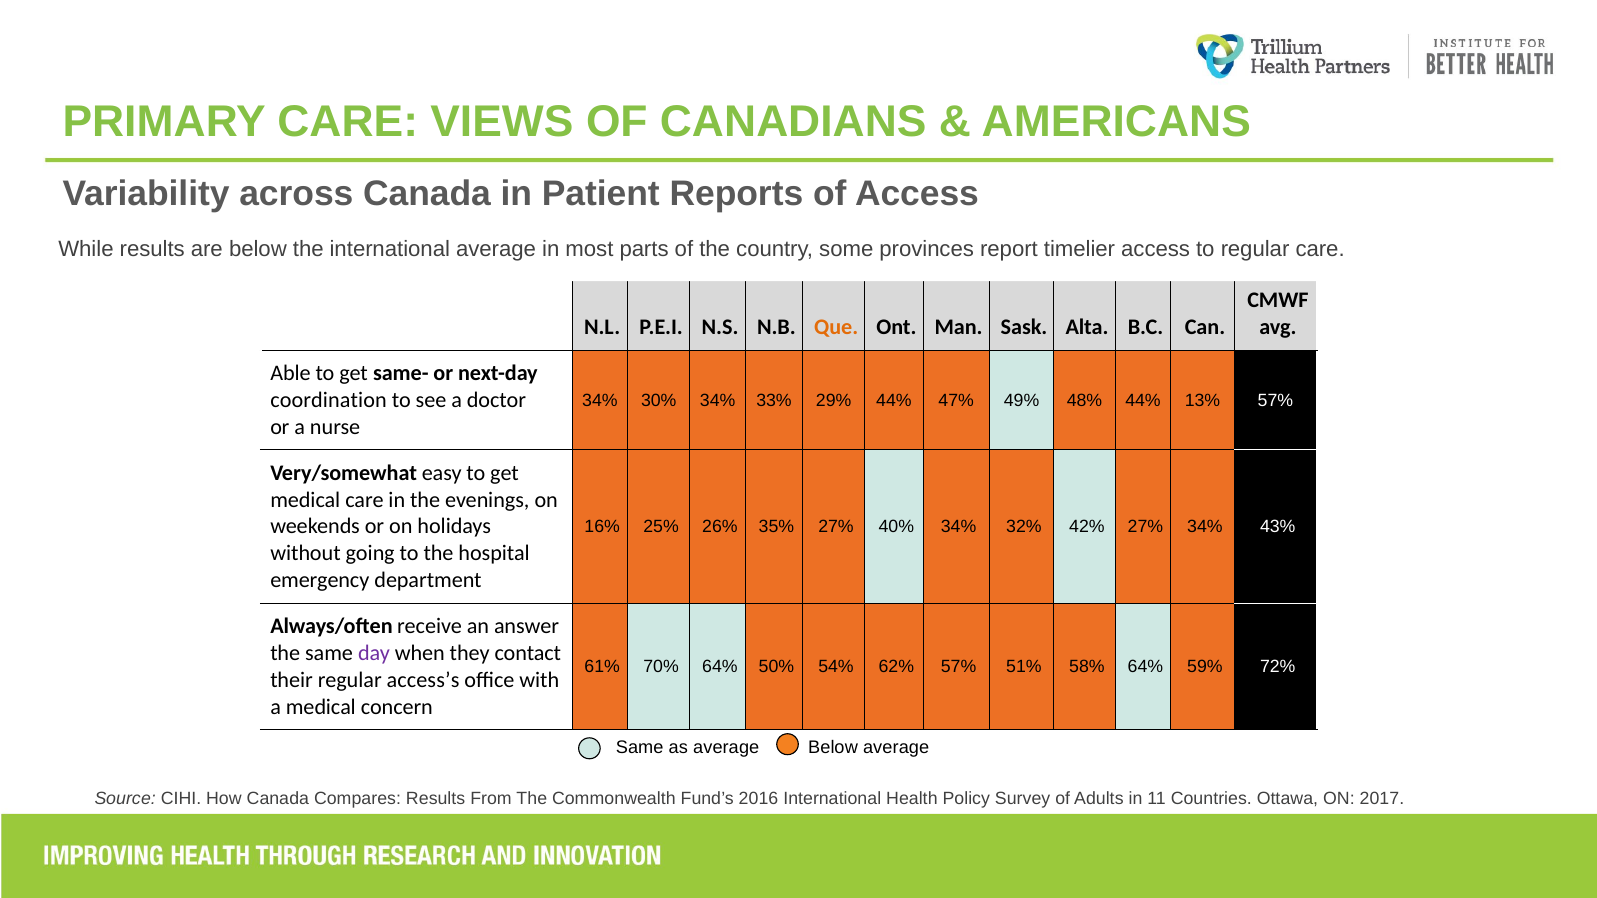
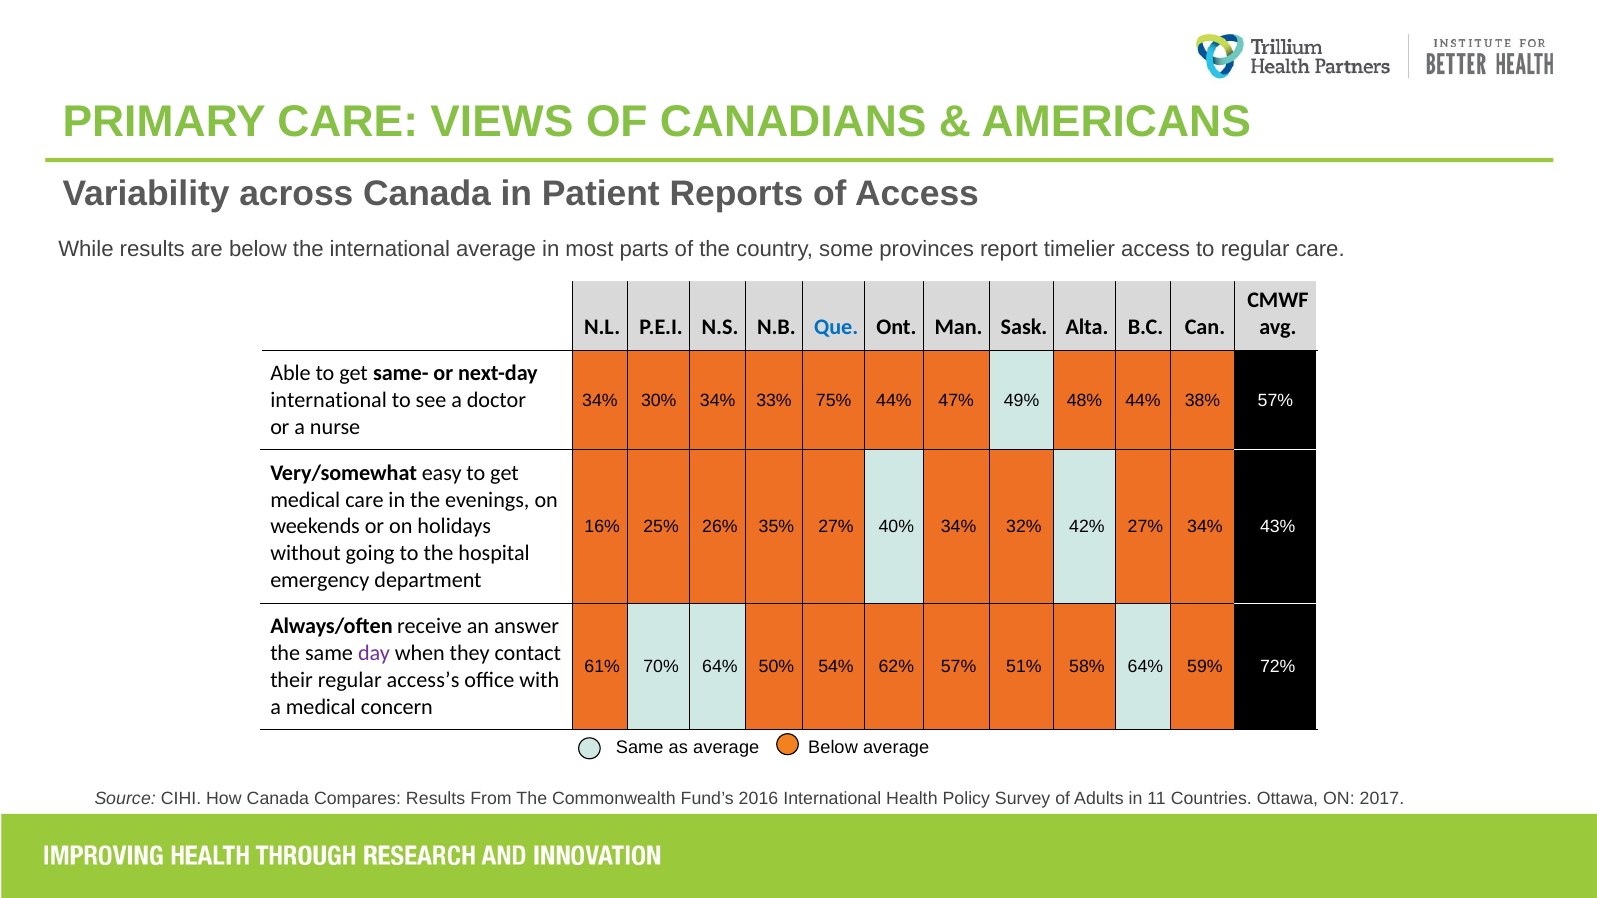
Que colour: orange -> blue
coordination at (329, 400): coordination -> international
29%: 29% -> 75%
13%: 13% -> 38%
